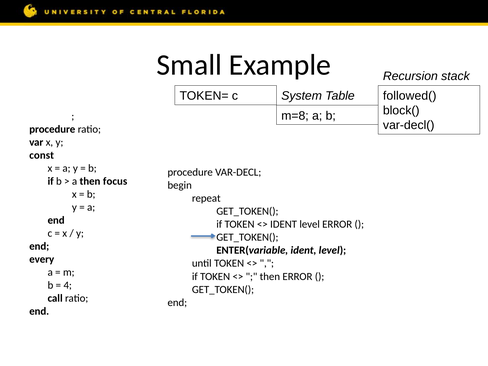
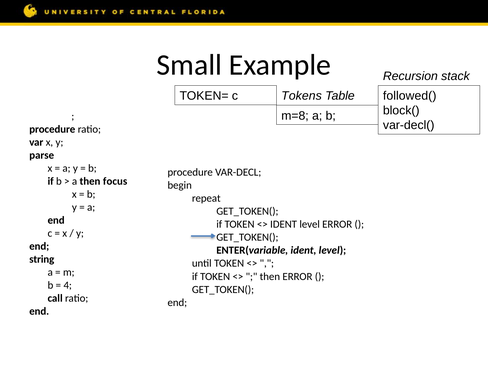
System: System -> Tokens
const at (42, 155): const -> parse
every: every -> string
